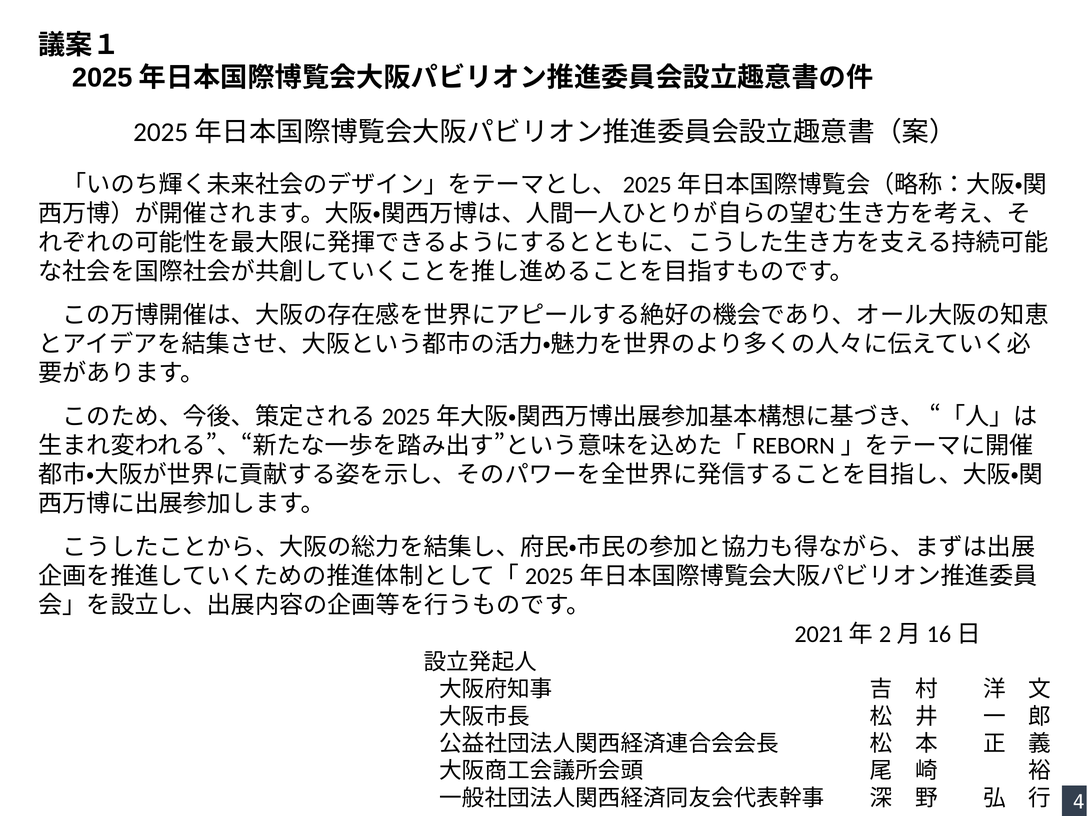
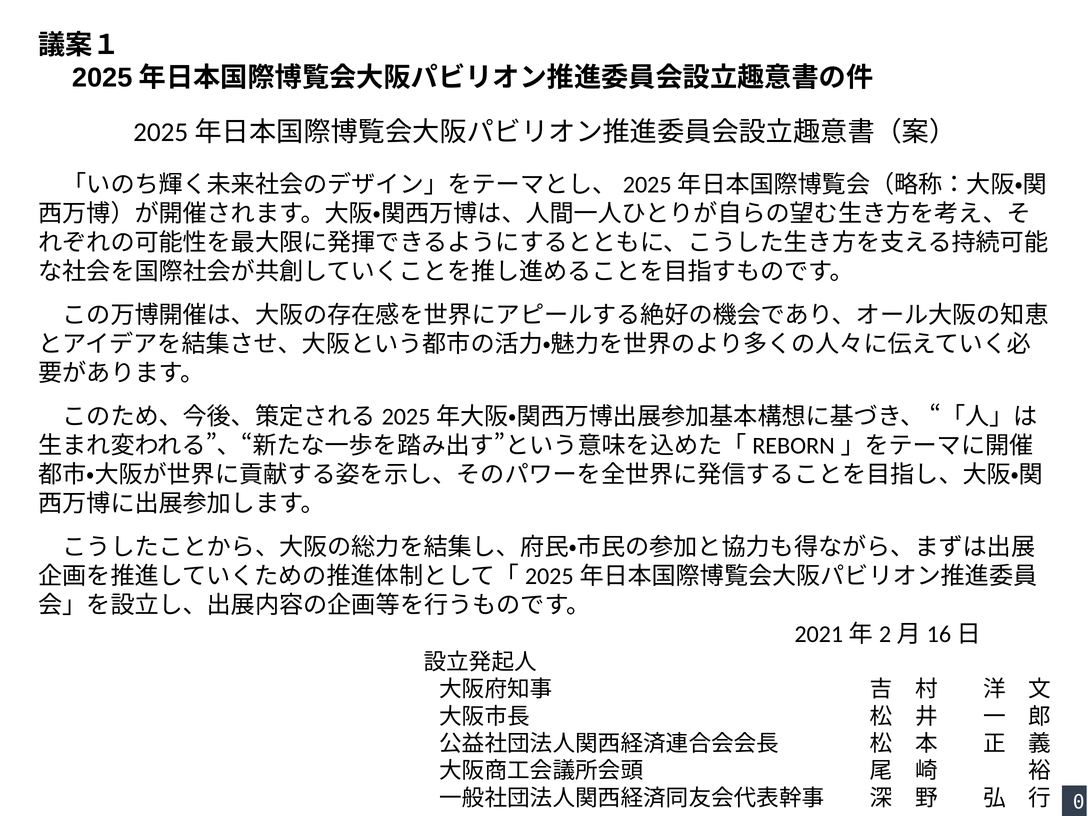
4: 4 -> 0
